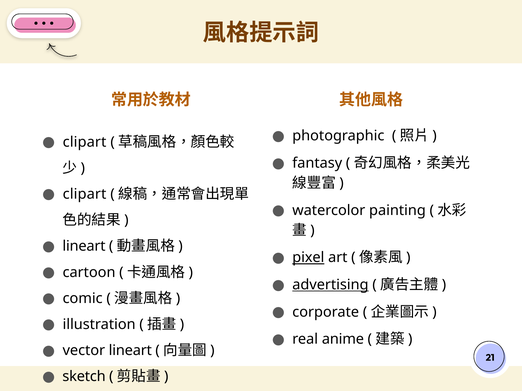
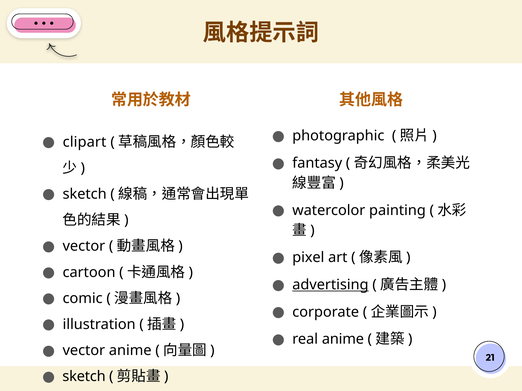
clipart at (85, 194): clipart -> sketch
lineart at (84, 246): lineart -> vector
pixel underline: present -> none
vector lineart: lineart -> anime
